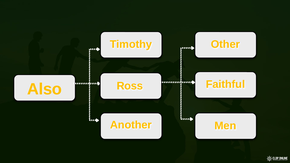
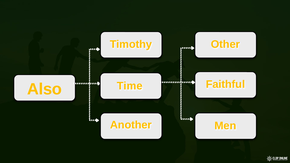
Ross: Ross -> Time
